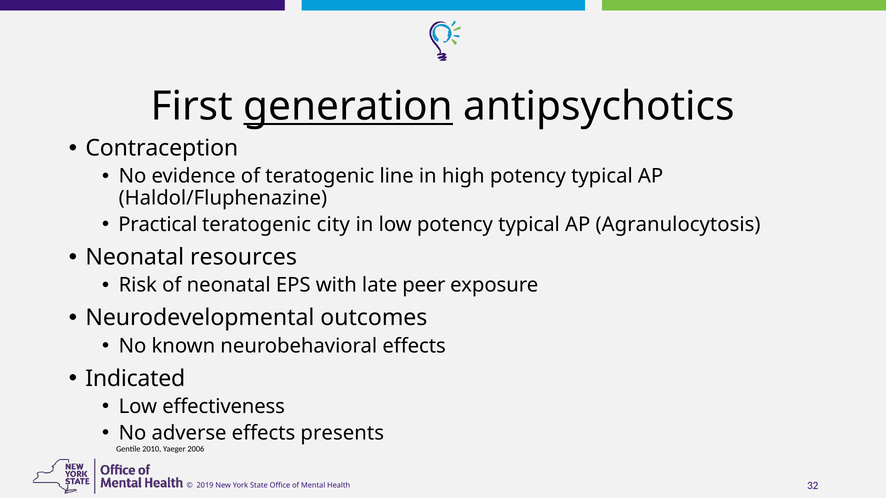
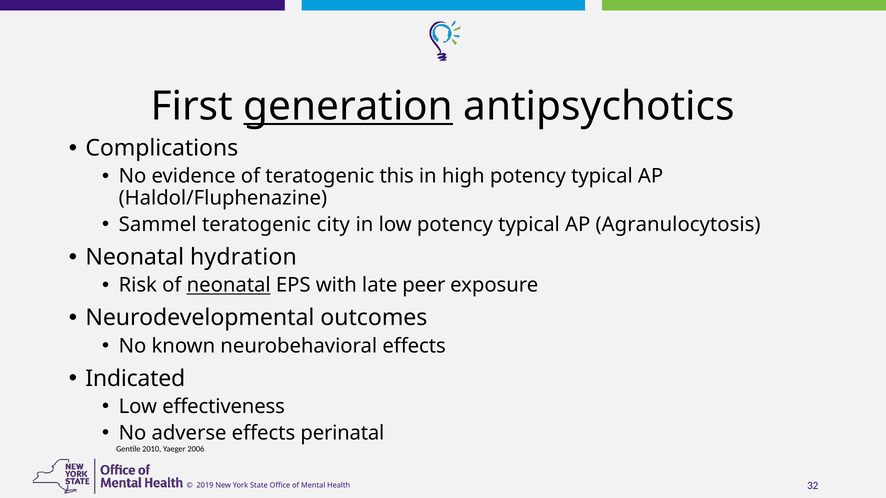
Contraception: Contraception -> Complications
line: line -> this
Practical: Practical -> Sammel
resources: resources -> hydration
neonatal at (229, 285) underline: none -> present
presents: presents -> perinatal
